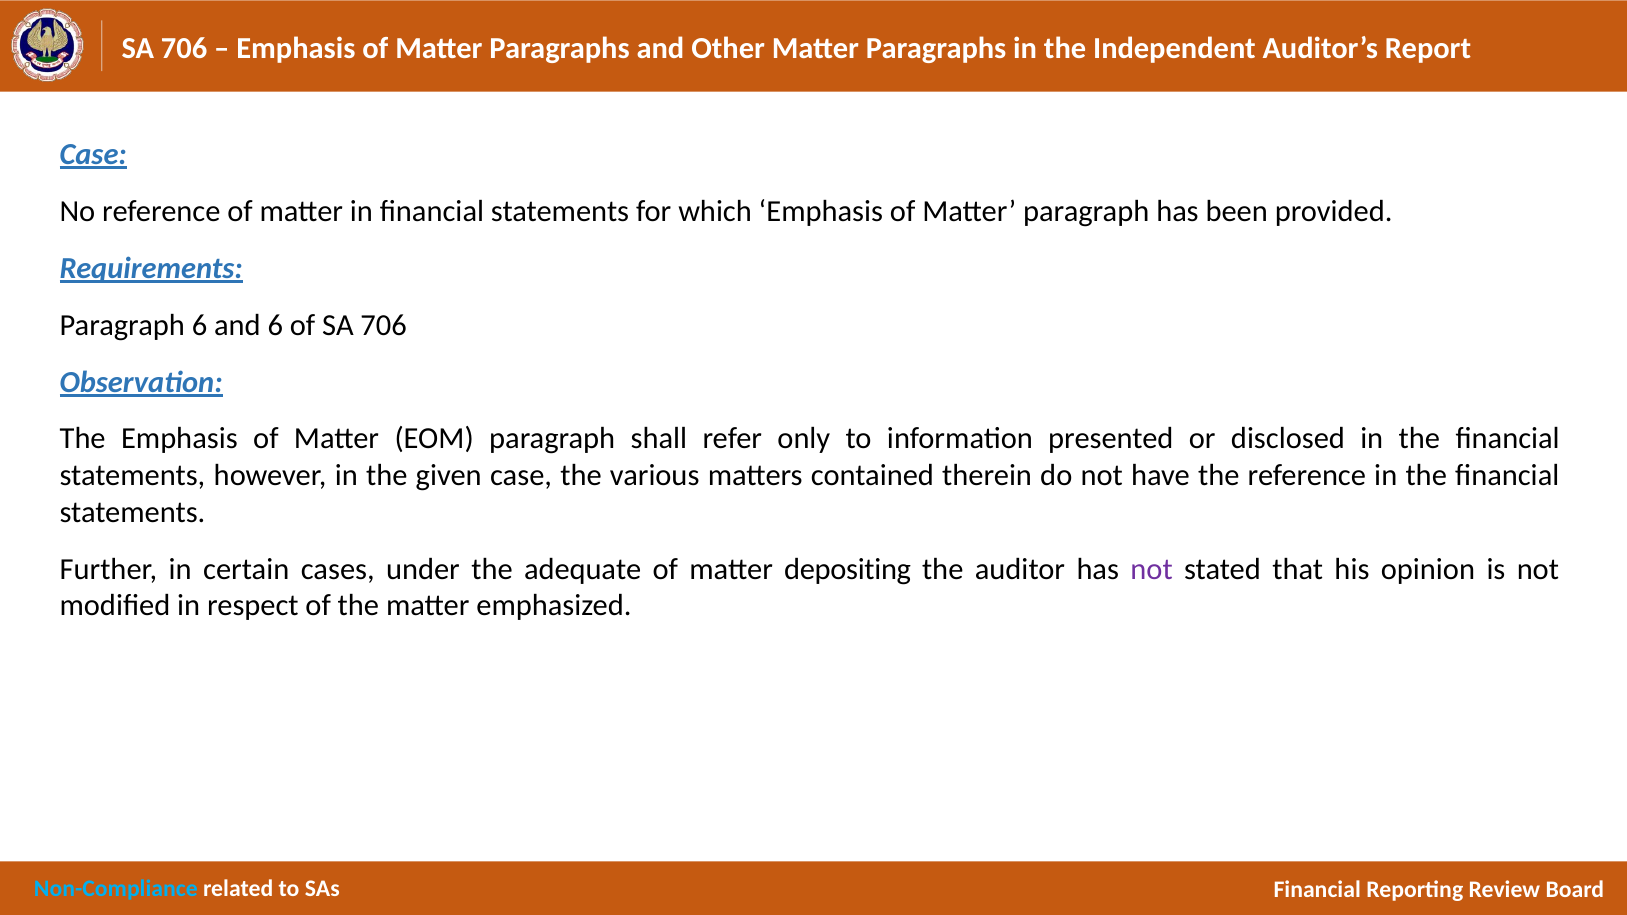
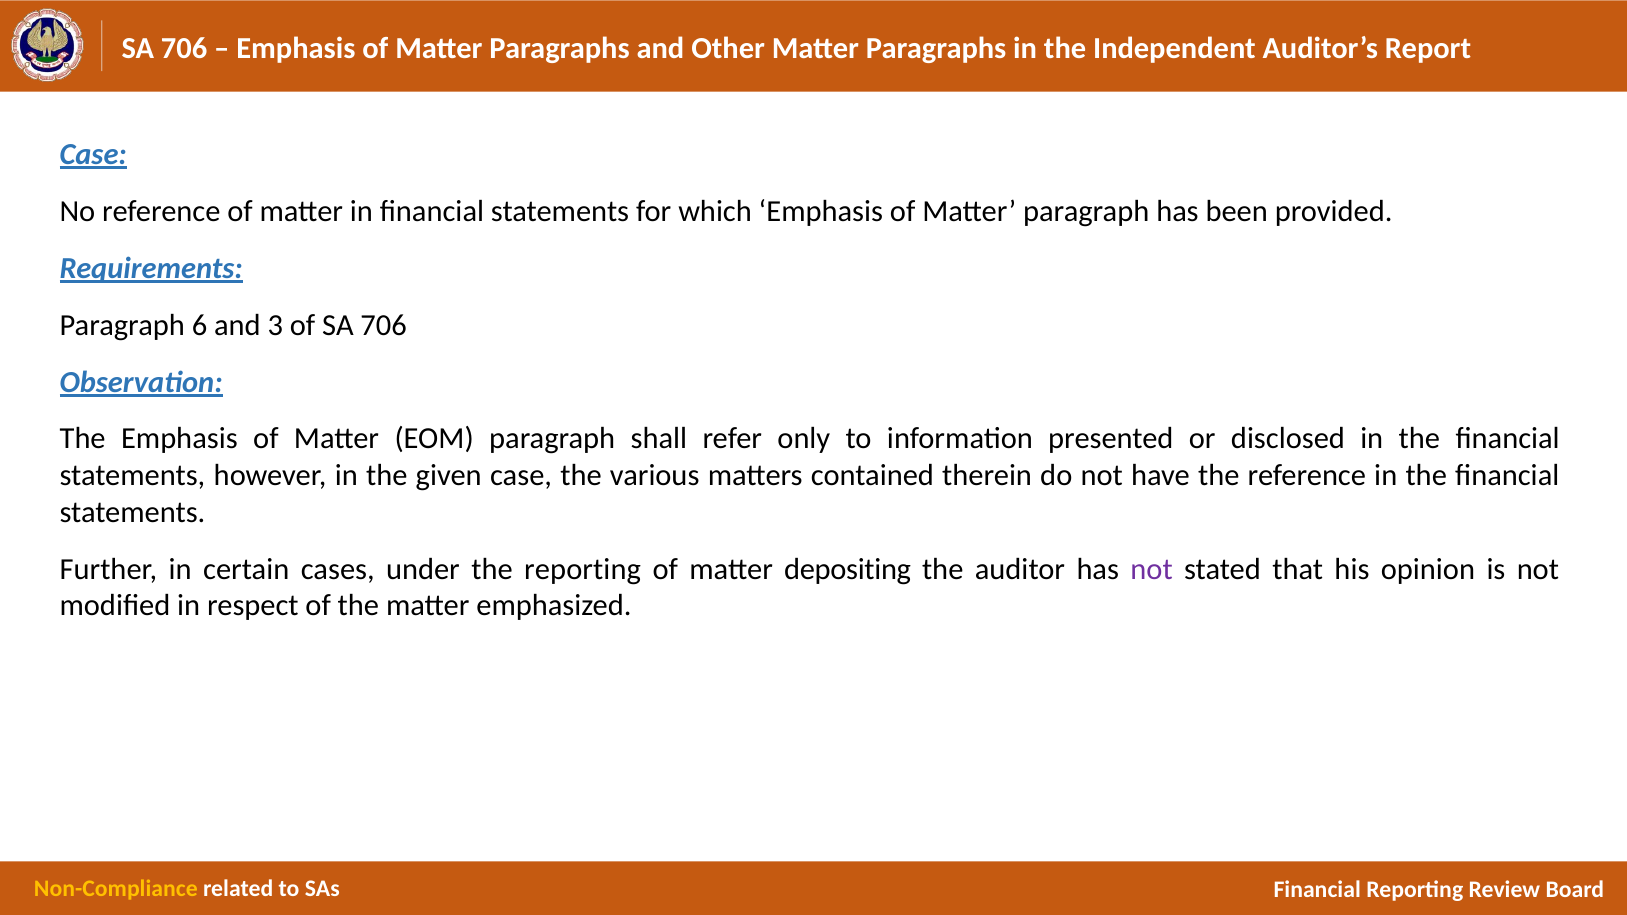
and 6: 6 -> 3
the adequate: adequate -> reporting
Non-Compliance colour: light blue -> yellow
